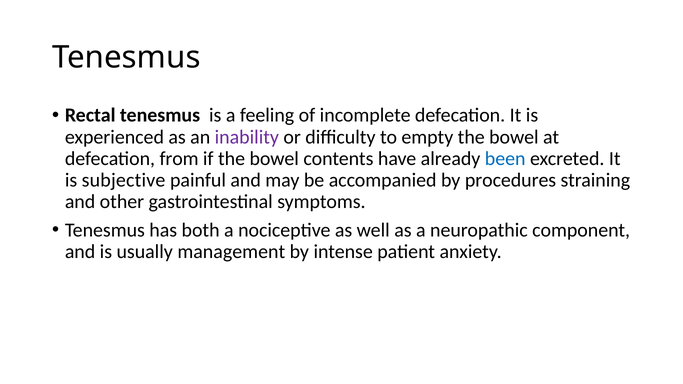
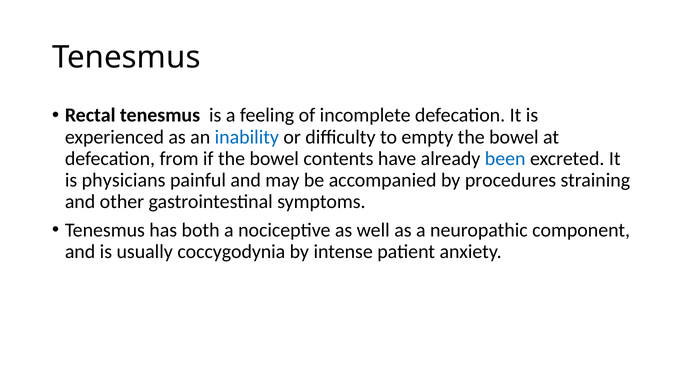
inability colour: purple -> blue
subjective: subjective -> physicians
management: management -> coccygodynia
